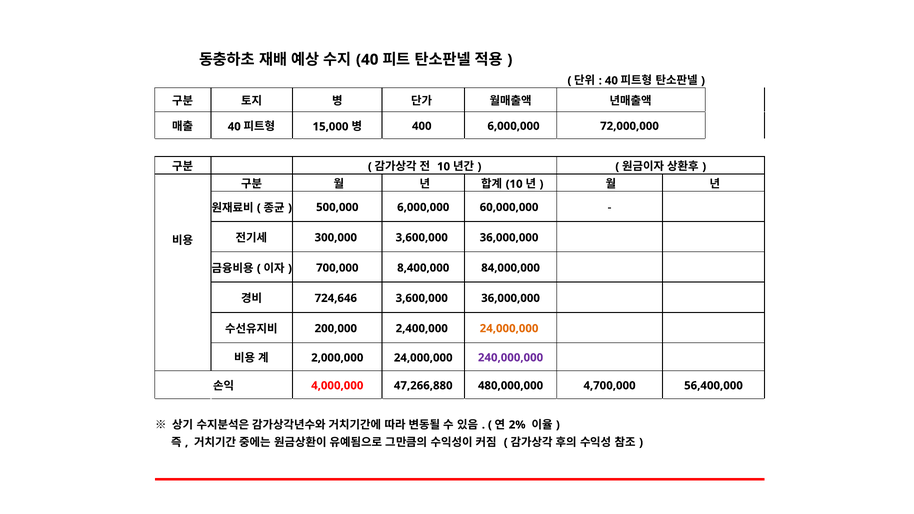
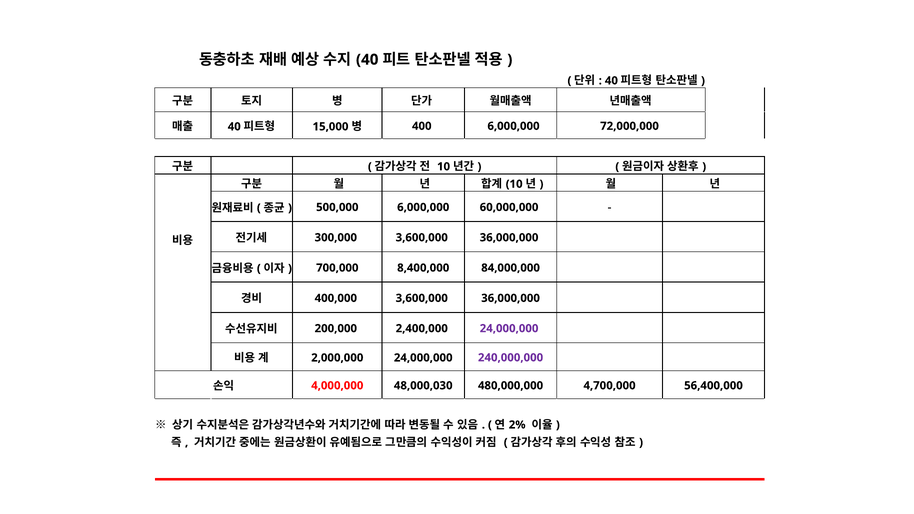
724,646: 724,646 -> 400,000
24,000,000 at (509, 329) colour: orange -> purple
47,266,880: 47,266,880 -> 48,000,030
